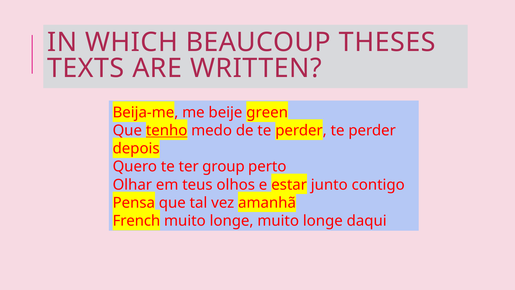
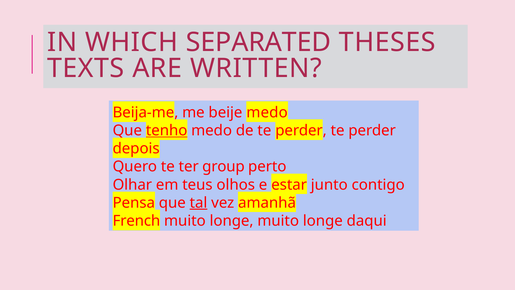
BEAUCOUP: BEAUCOUP -> SEPARATED
beije green: green -> medo
tal underline: none -> present
